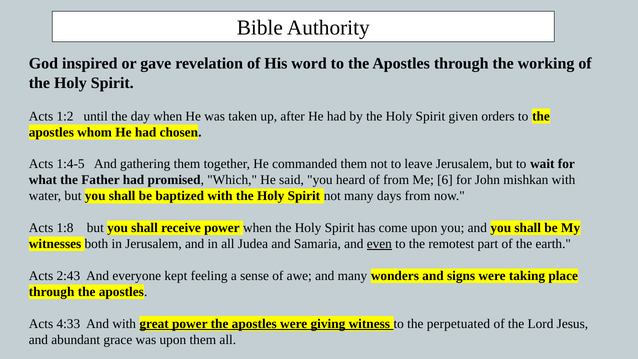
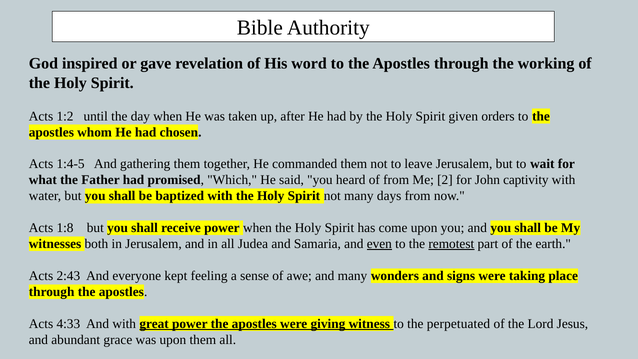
6: 6 -> 2
mishkan: mishkan -> captivity
remotest underline: none -> present
